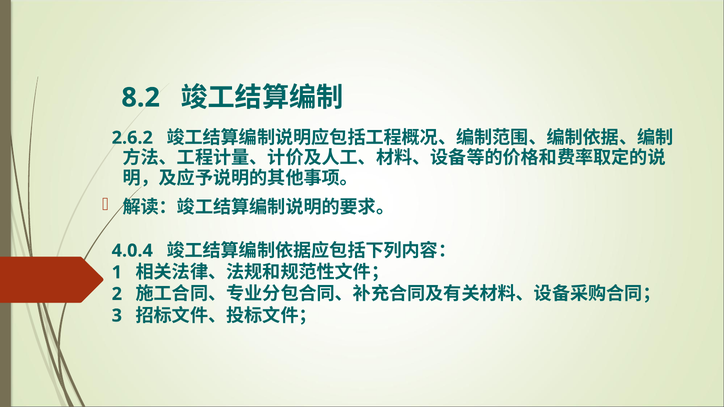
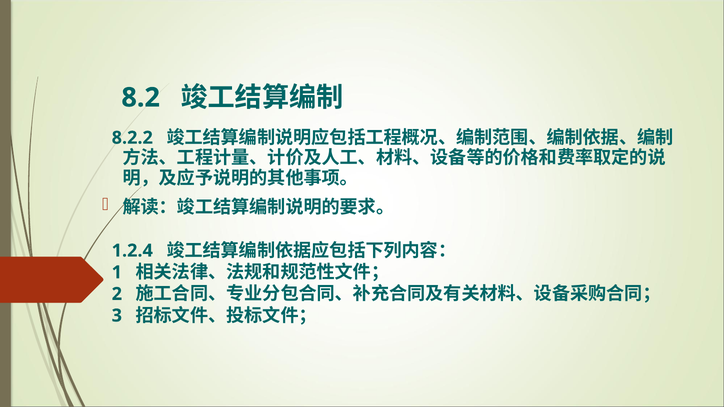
2.6.2: 2.6.2 -> 8.2.2
4.0.4: 4.0.4 -> 1.2.4
